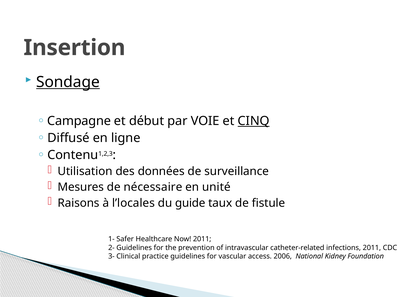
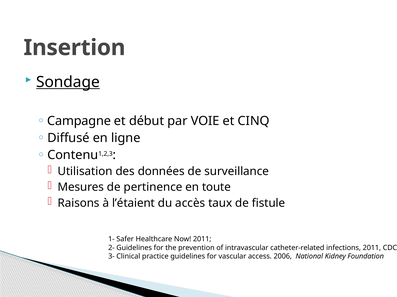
CINQ underline: present -> none
nécessaire: nécessaire -> pertinence
unité: unité -> toute
l’locales: l’locales -> l’étaient
guide: guide -> accès
